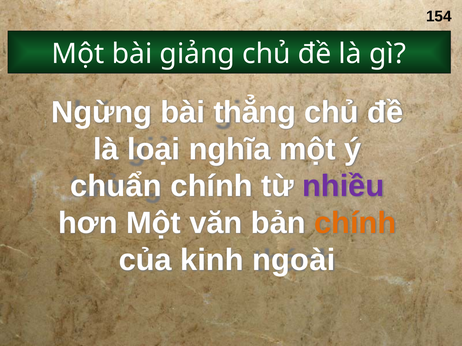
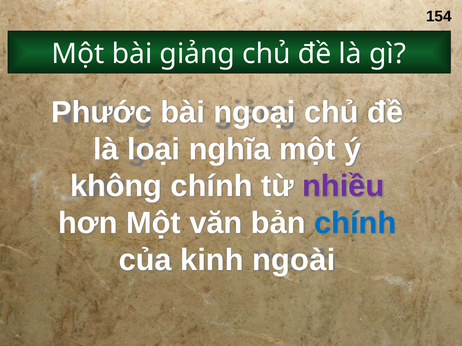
Ngừng: Ngừng -> Phước
thẳng: thẳng -> ngoại
chuẩn: chuẩn -> không
chính at (355, 223) colour: orange -> blue
